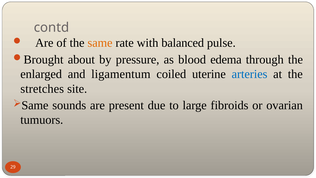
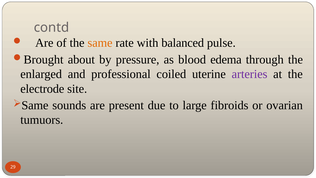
ligamentum: ligamentum -> professional
arteries colour: blue -> purple
stretches: stretches -> electrode
